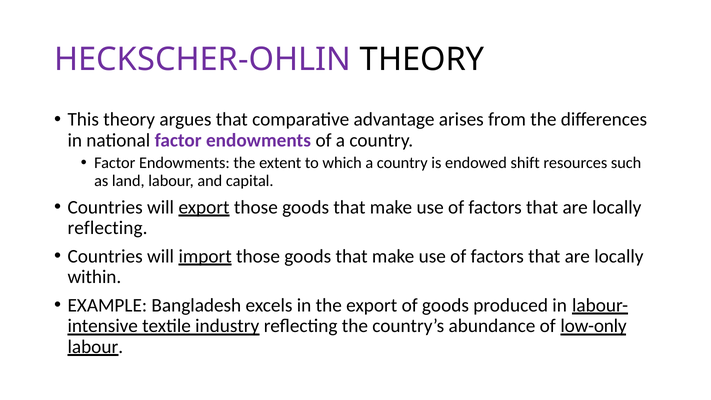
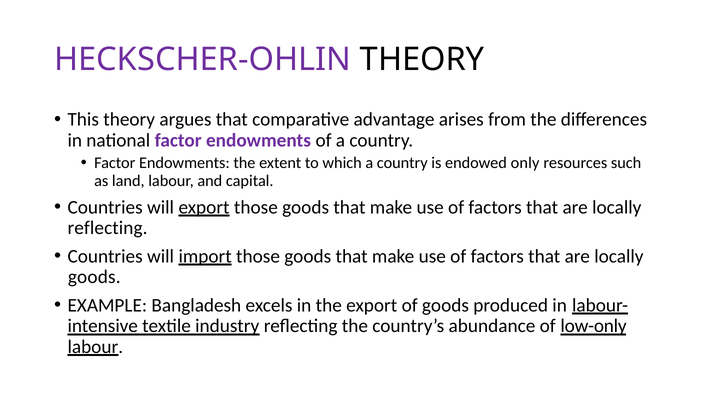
shift: shift -> only
within at (94, 277): within -> goods
